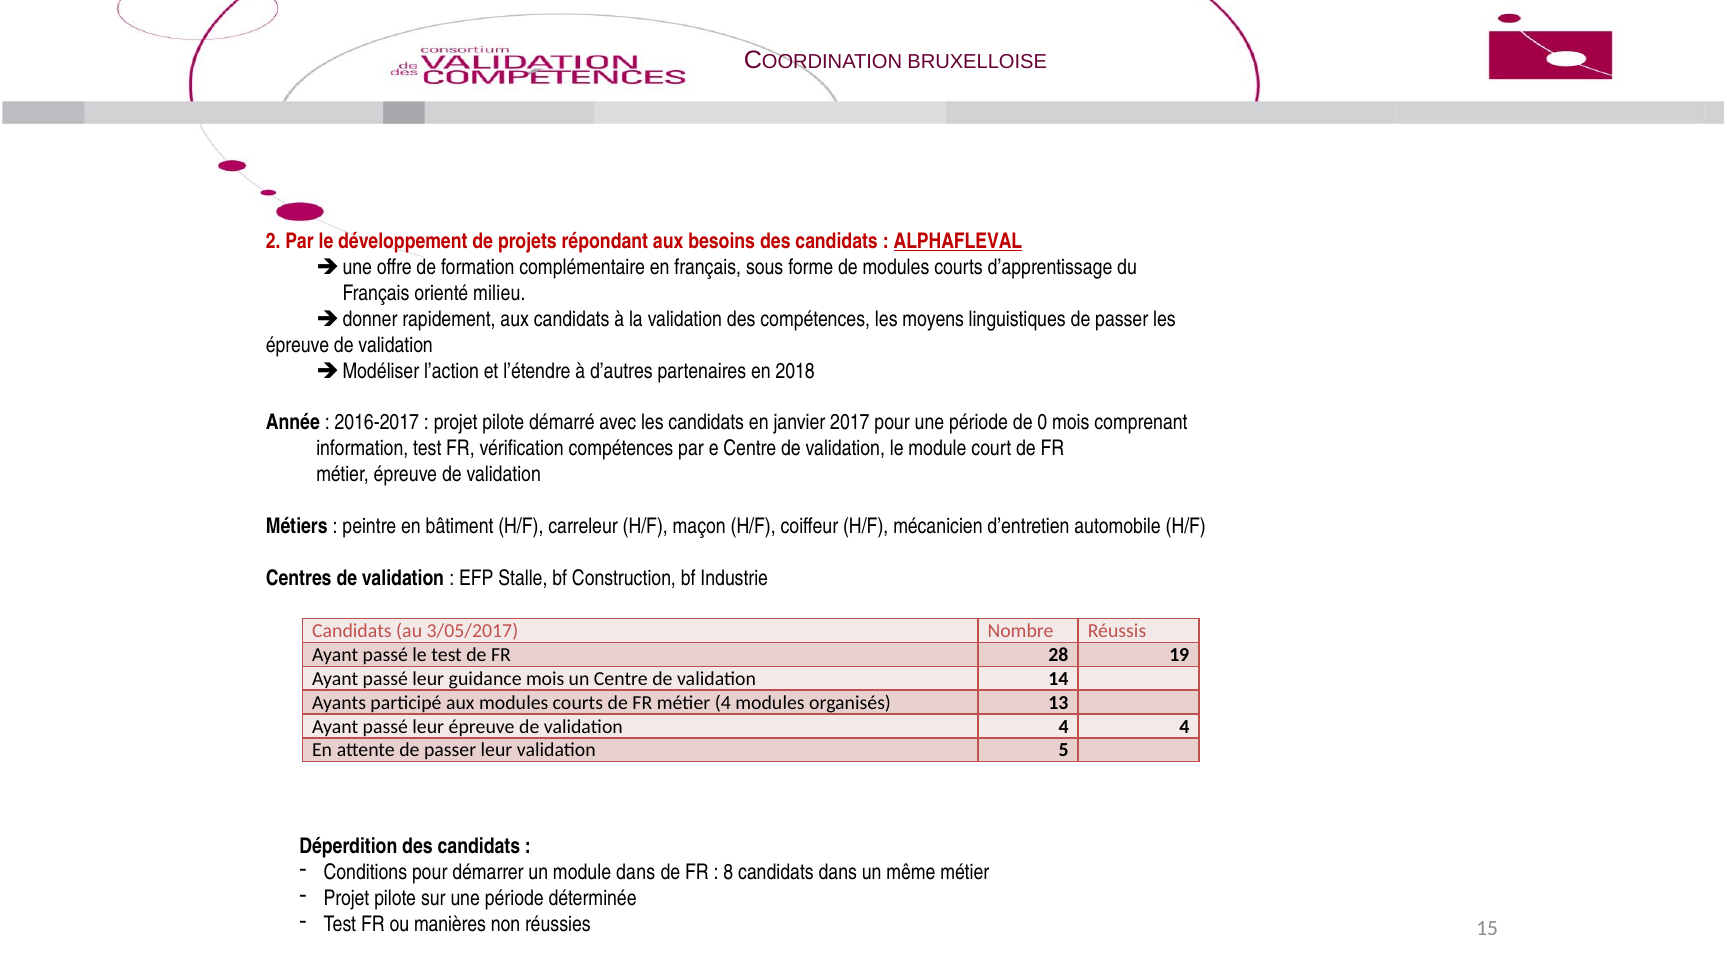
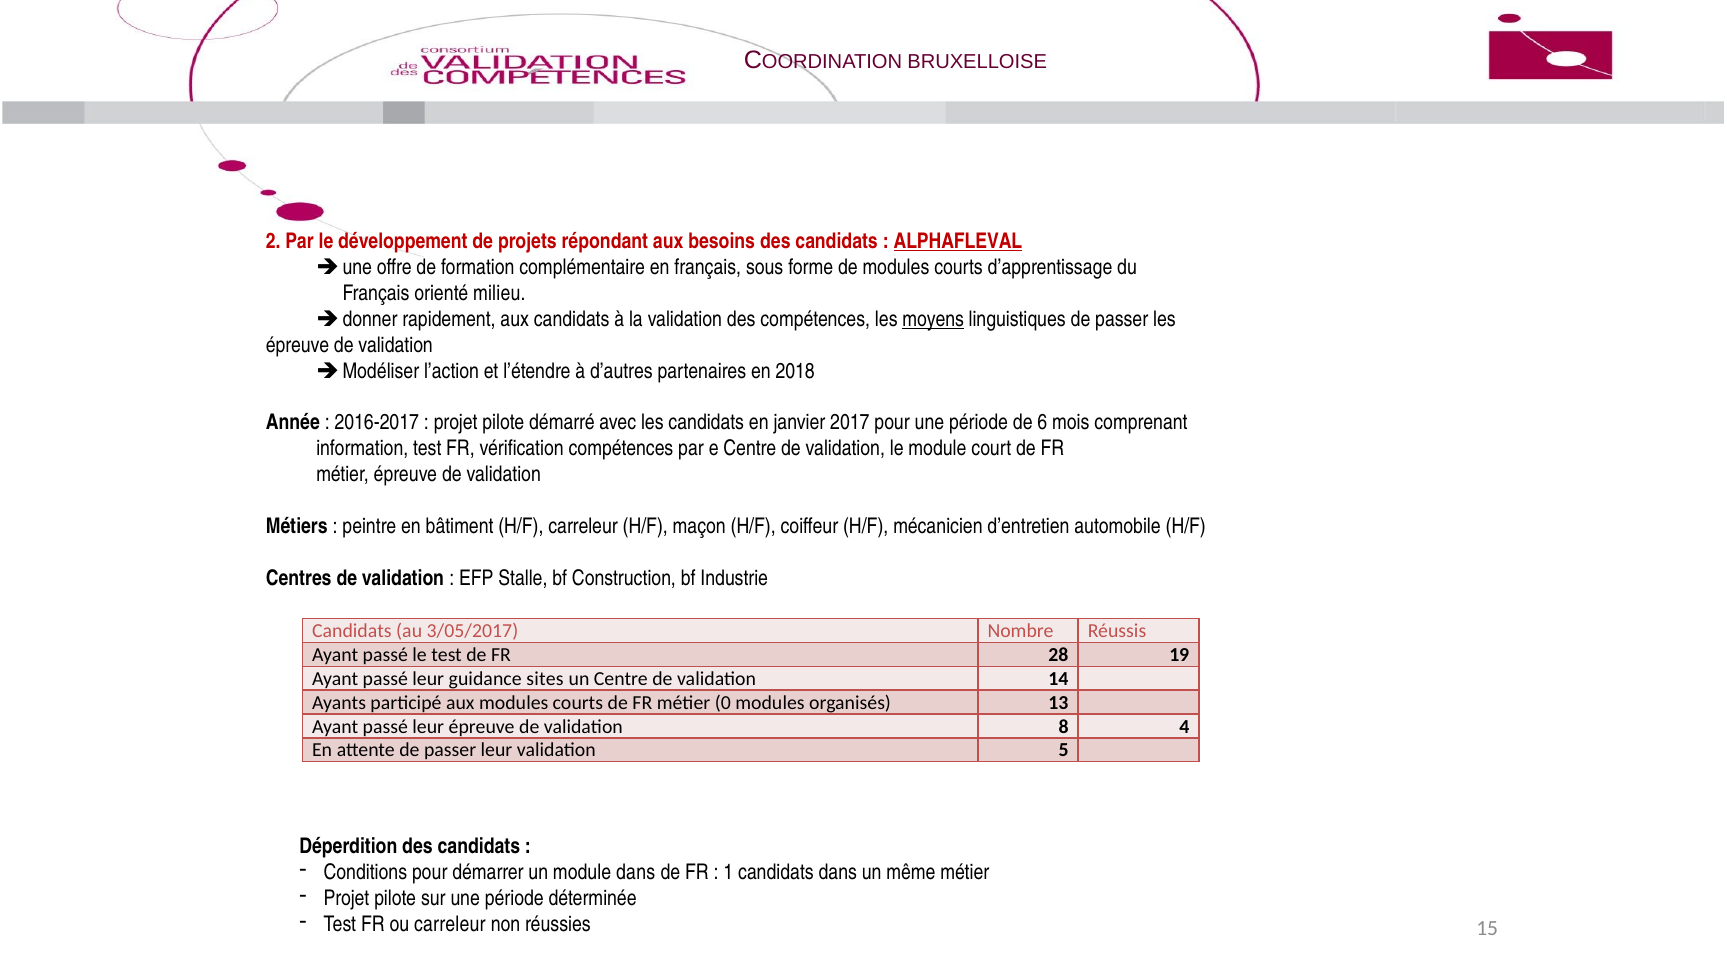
moyens underline: none -> present
0: 0 -> 6
guidance mois: mois -> sites
métier 4: 4 -> 0
validation 4: 4 -> 8
8: 8 -> 1
ou manières: manières -> carreleur
